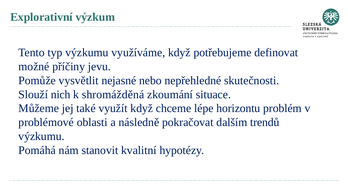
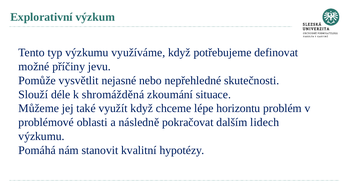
nich: nich -> déle
trendů: trendů -> lidech
